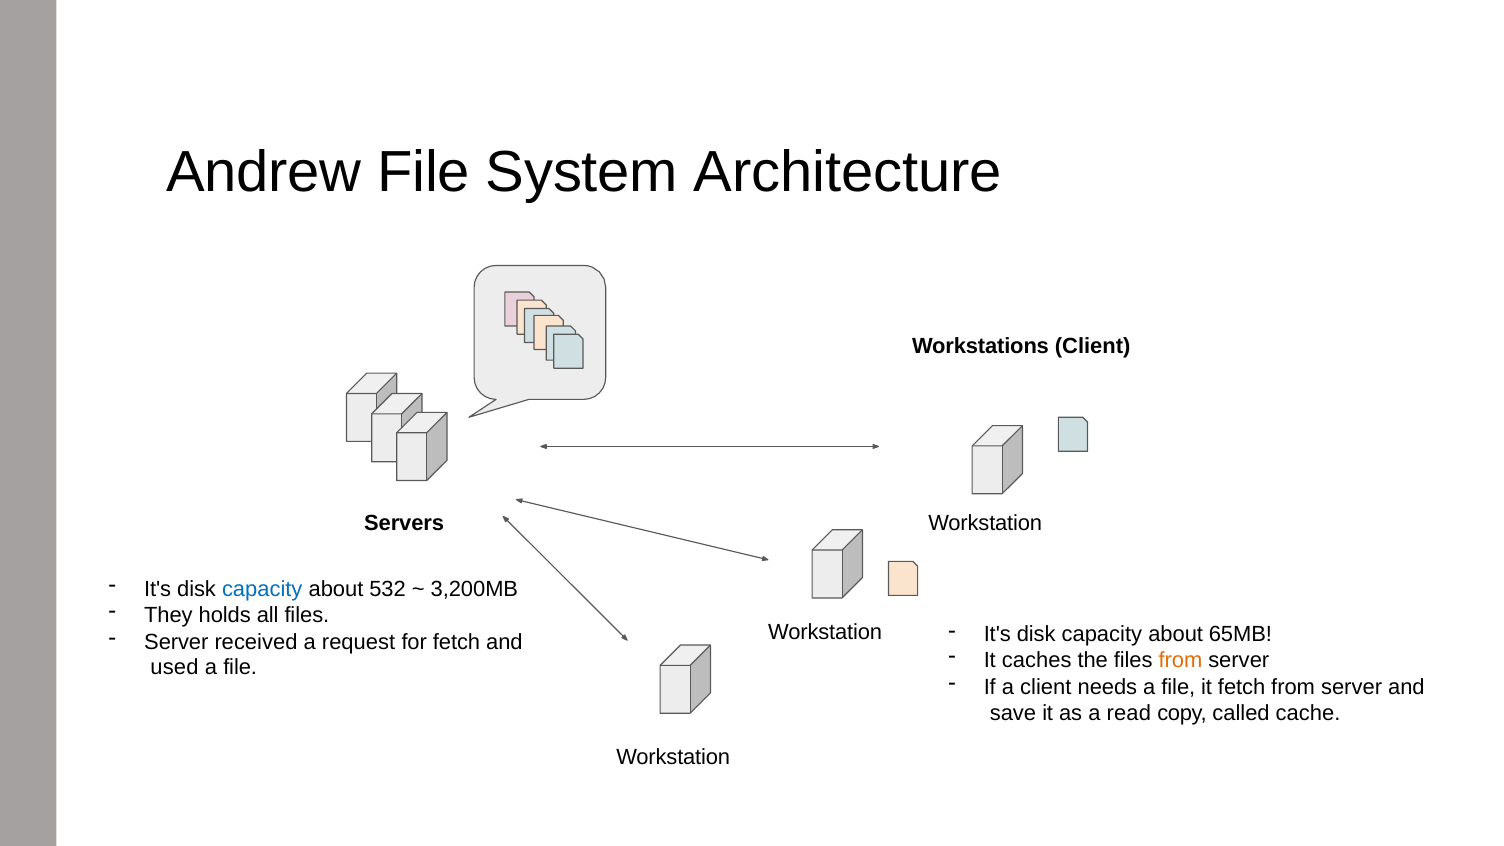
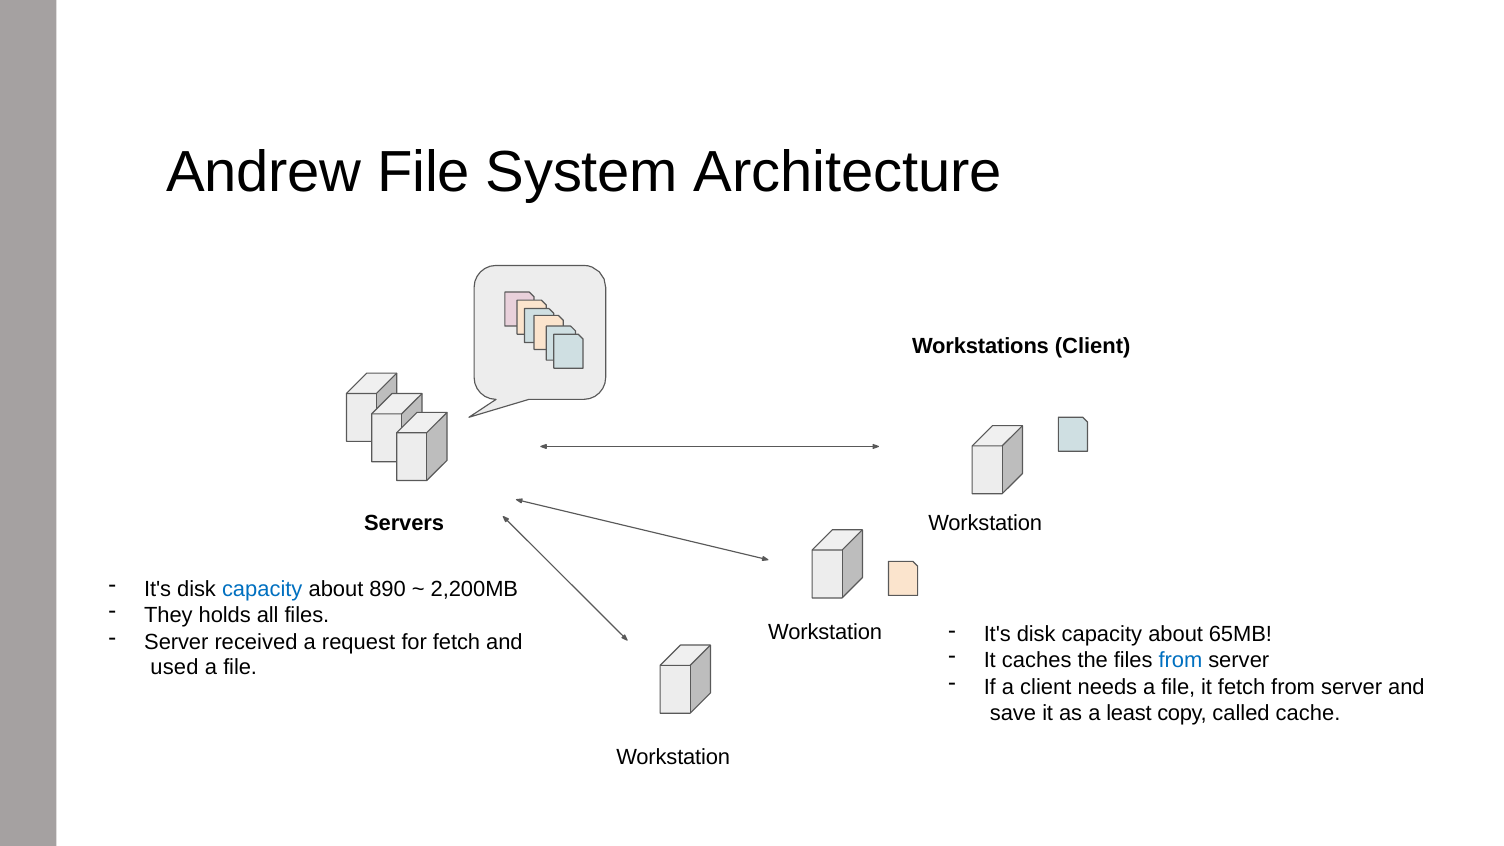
532: 532 -> 890
3,200MB: 3,200MB -> 2,200MB
from at (1180, 660) colour: orange -> blue
read: read -> least
